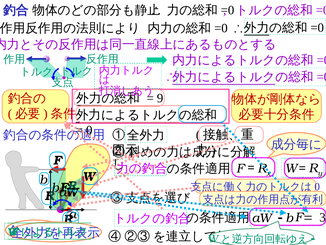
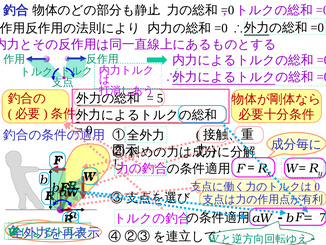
9: 9 -> 5
3: 3 -> 7
